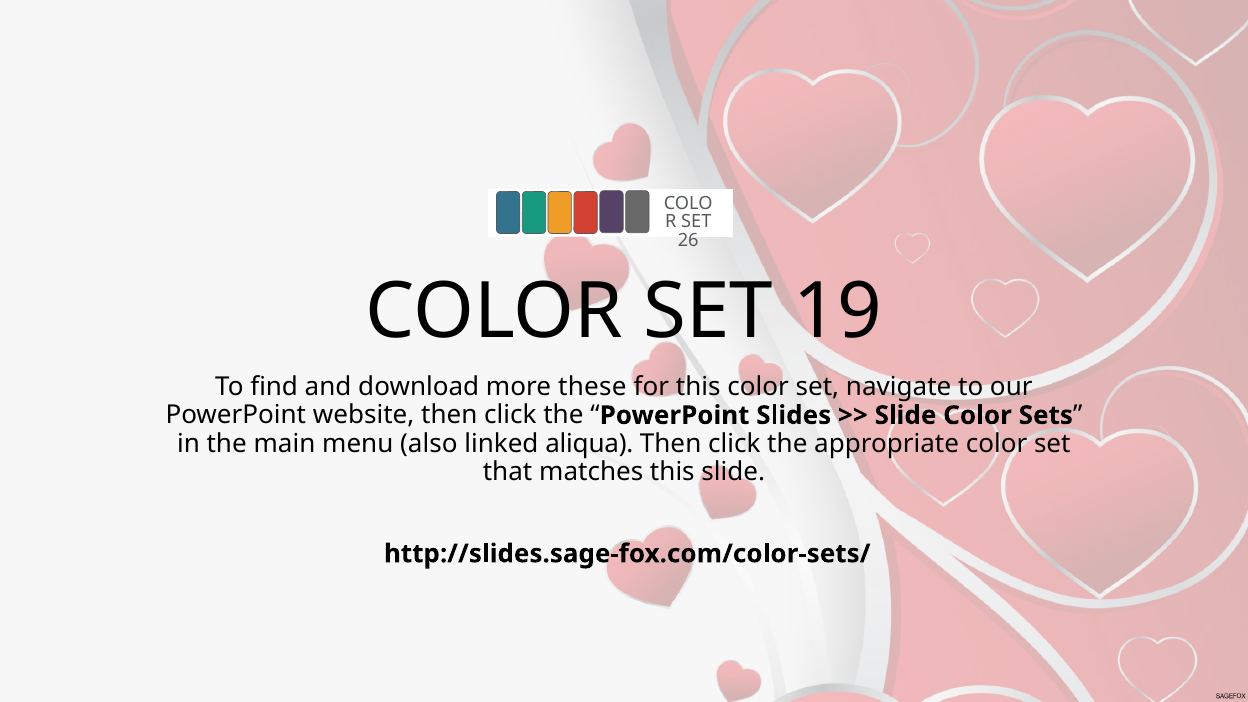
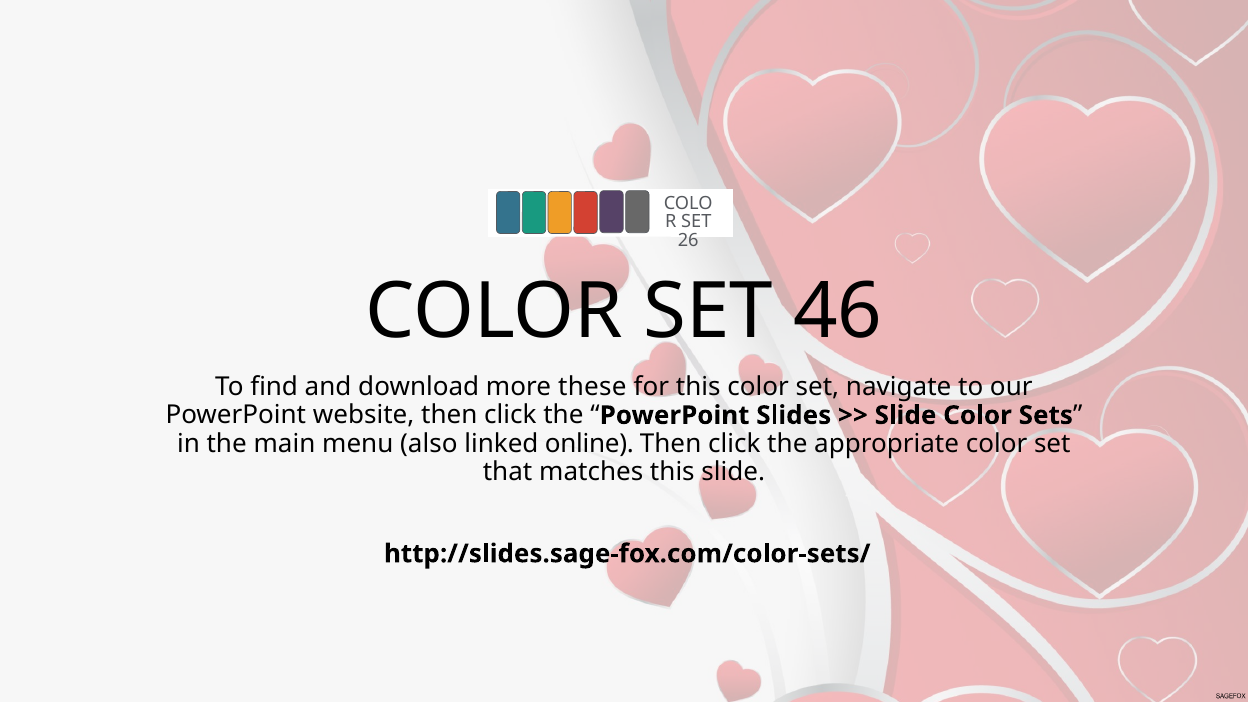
19: 19 -> 46
aliqua: aliqua -> online
